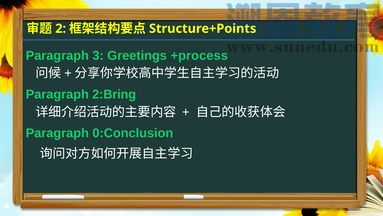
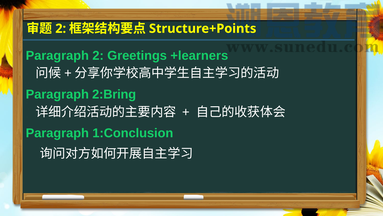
Paragraph 3: 3 -> 2
+process: +process -> +learners
0:Conclusion: 0:Conclusion -> 1:Conclusion
